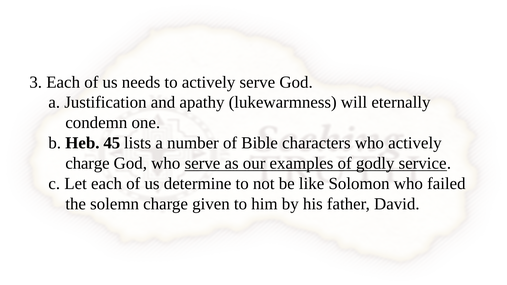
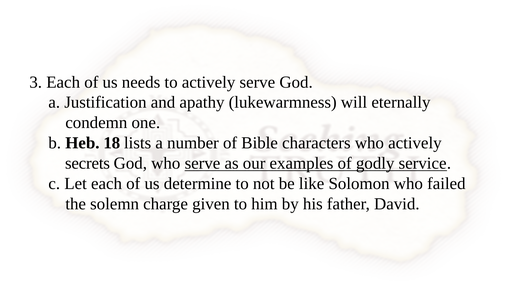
45: 45 -> 18
charge at (87, 163): charge -> secrets
